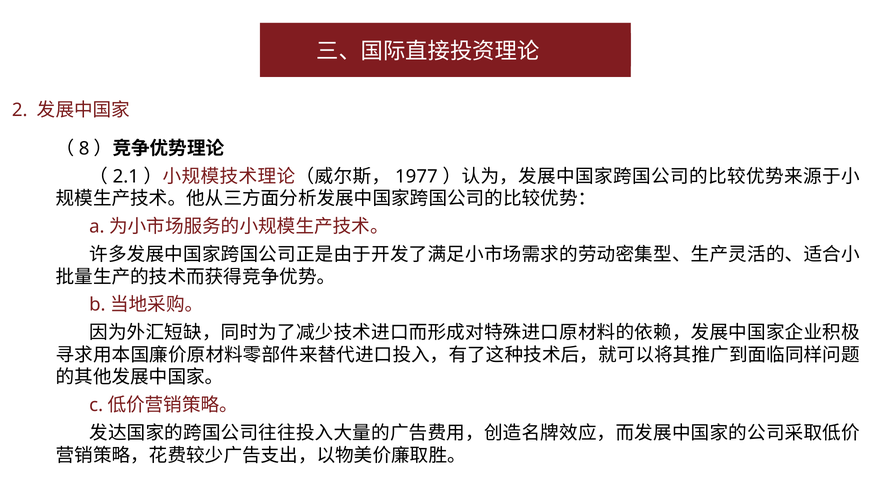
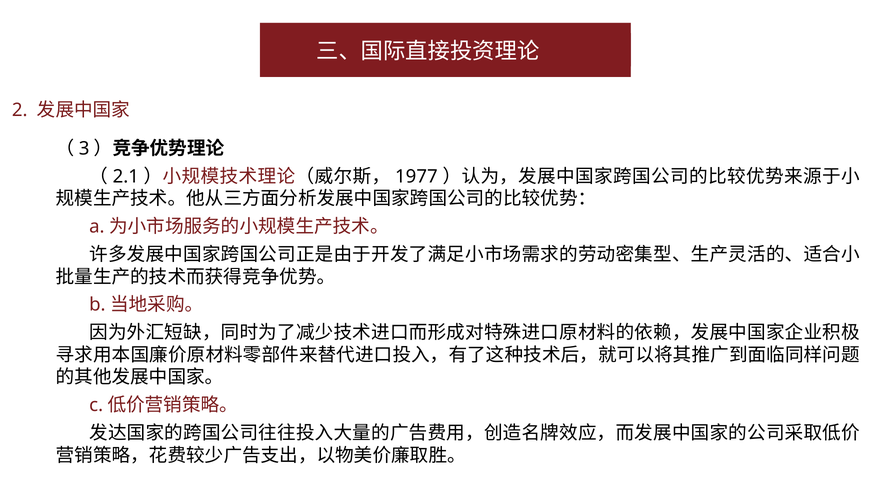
8: 8 -> 3
